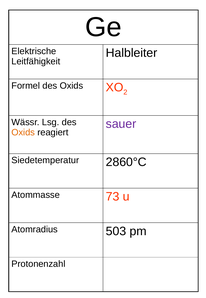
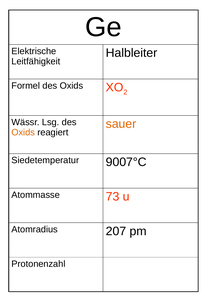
sauer colour: purple -> orange
2860°C: 2860°C -> 9007°C
503: 503 -> 207
